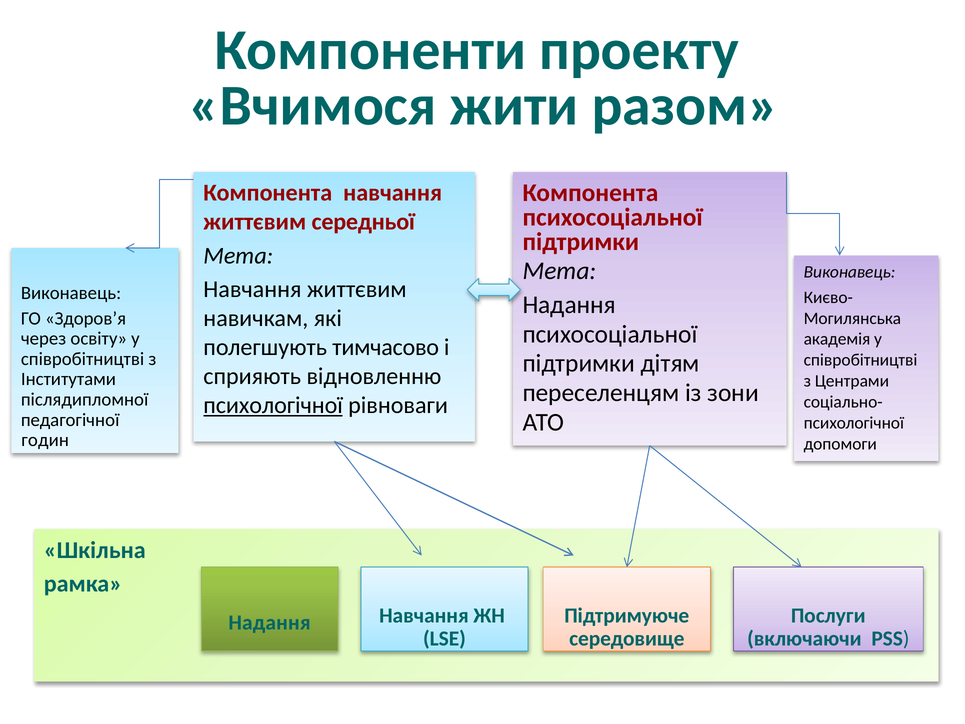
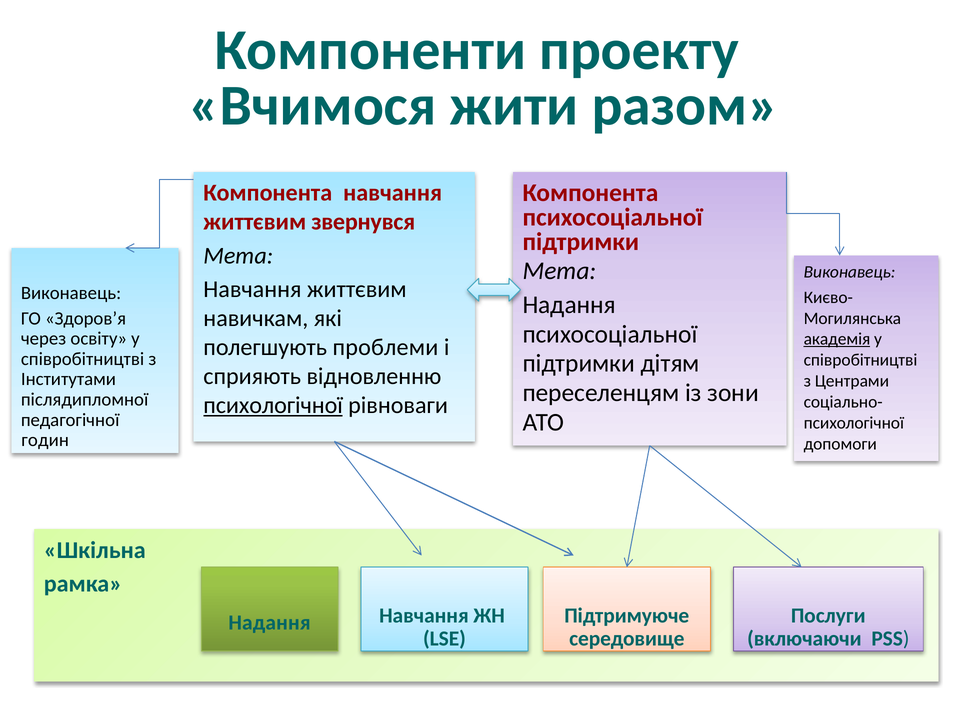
середньої: середньої -> звернувся
академія underline: none -> present
тимчасово: тимчасово -> проблеми
